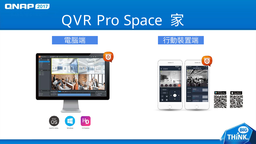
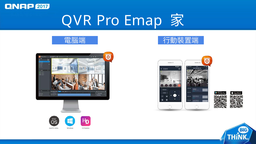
Space: Space -> Emap
